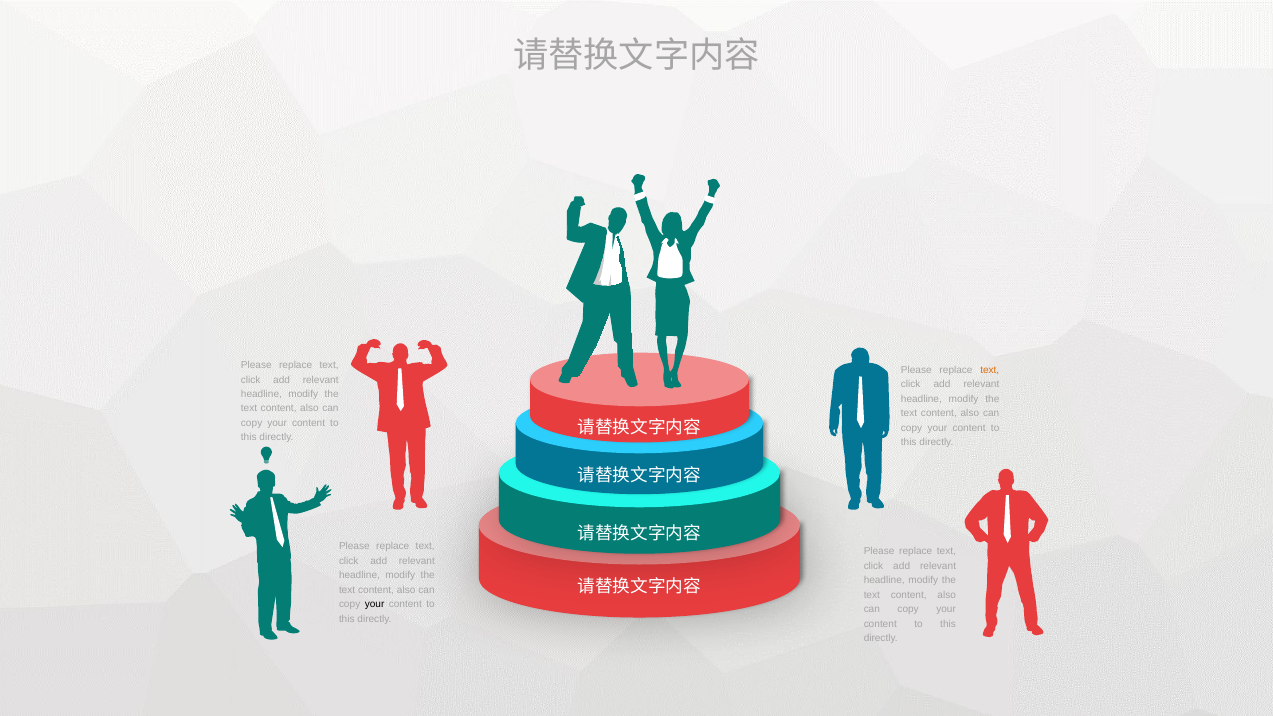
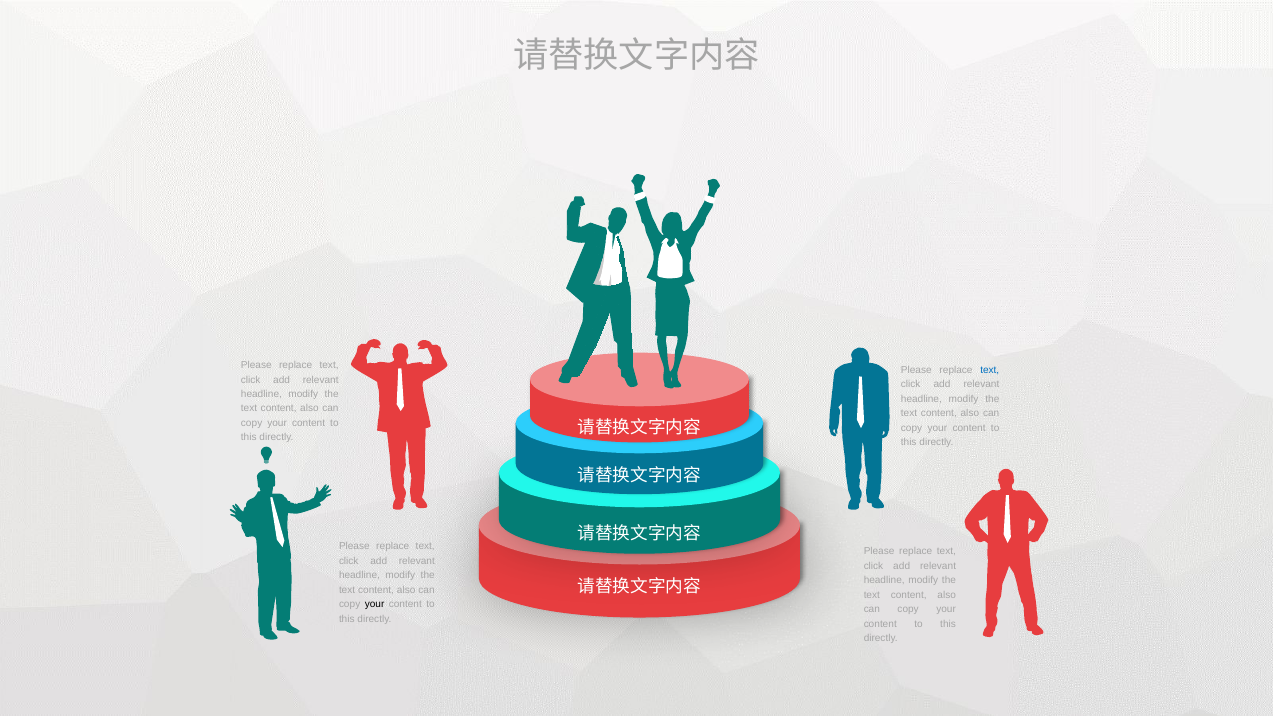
text at (990, 370) colour: orange -> blue
